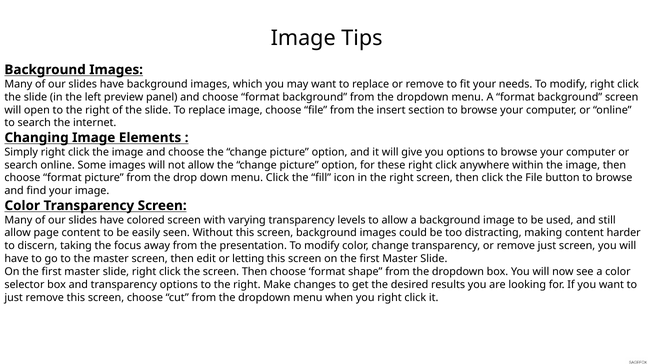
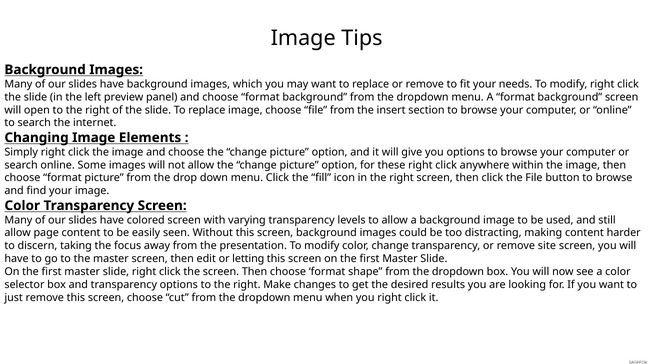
remove just: just -> site
